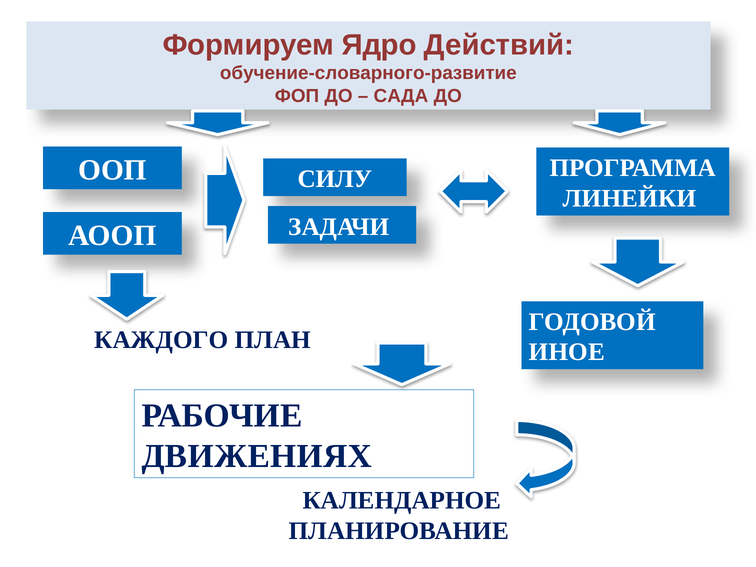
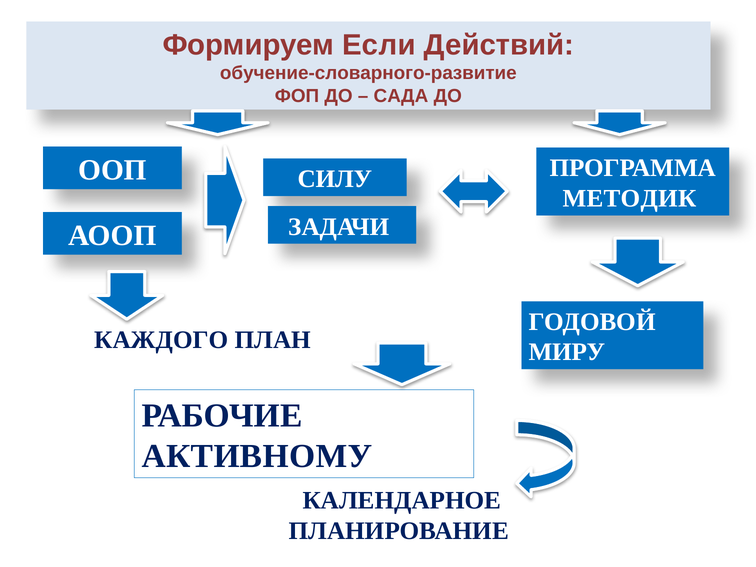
Ядро: Ядро -> Если
ЛИНЕЙКИ: ЛИНЕЙКИ -> МЕТОДИК
ИНОЕ: ИНОЕ -> МИРУ
ДВИЖЕНИЯХ: ДВИЖЕНИЯХ -> АКТИВНОМУ
